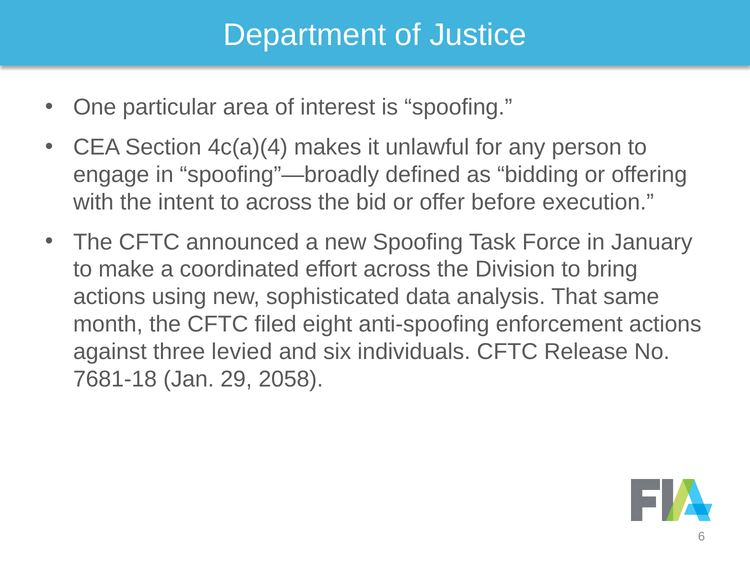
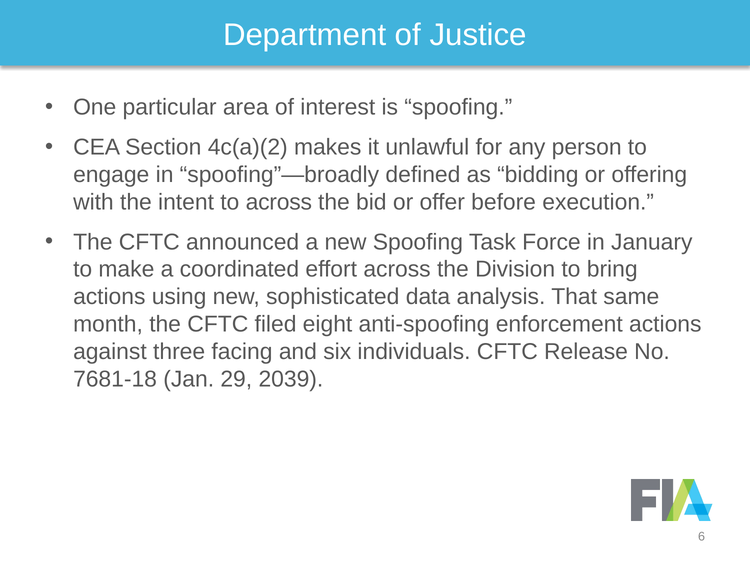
4c(a)(4: 4c(a)(4 -> 4c(a)(2
levied: levied -> facing
2058: 2058 -> 2039
